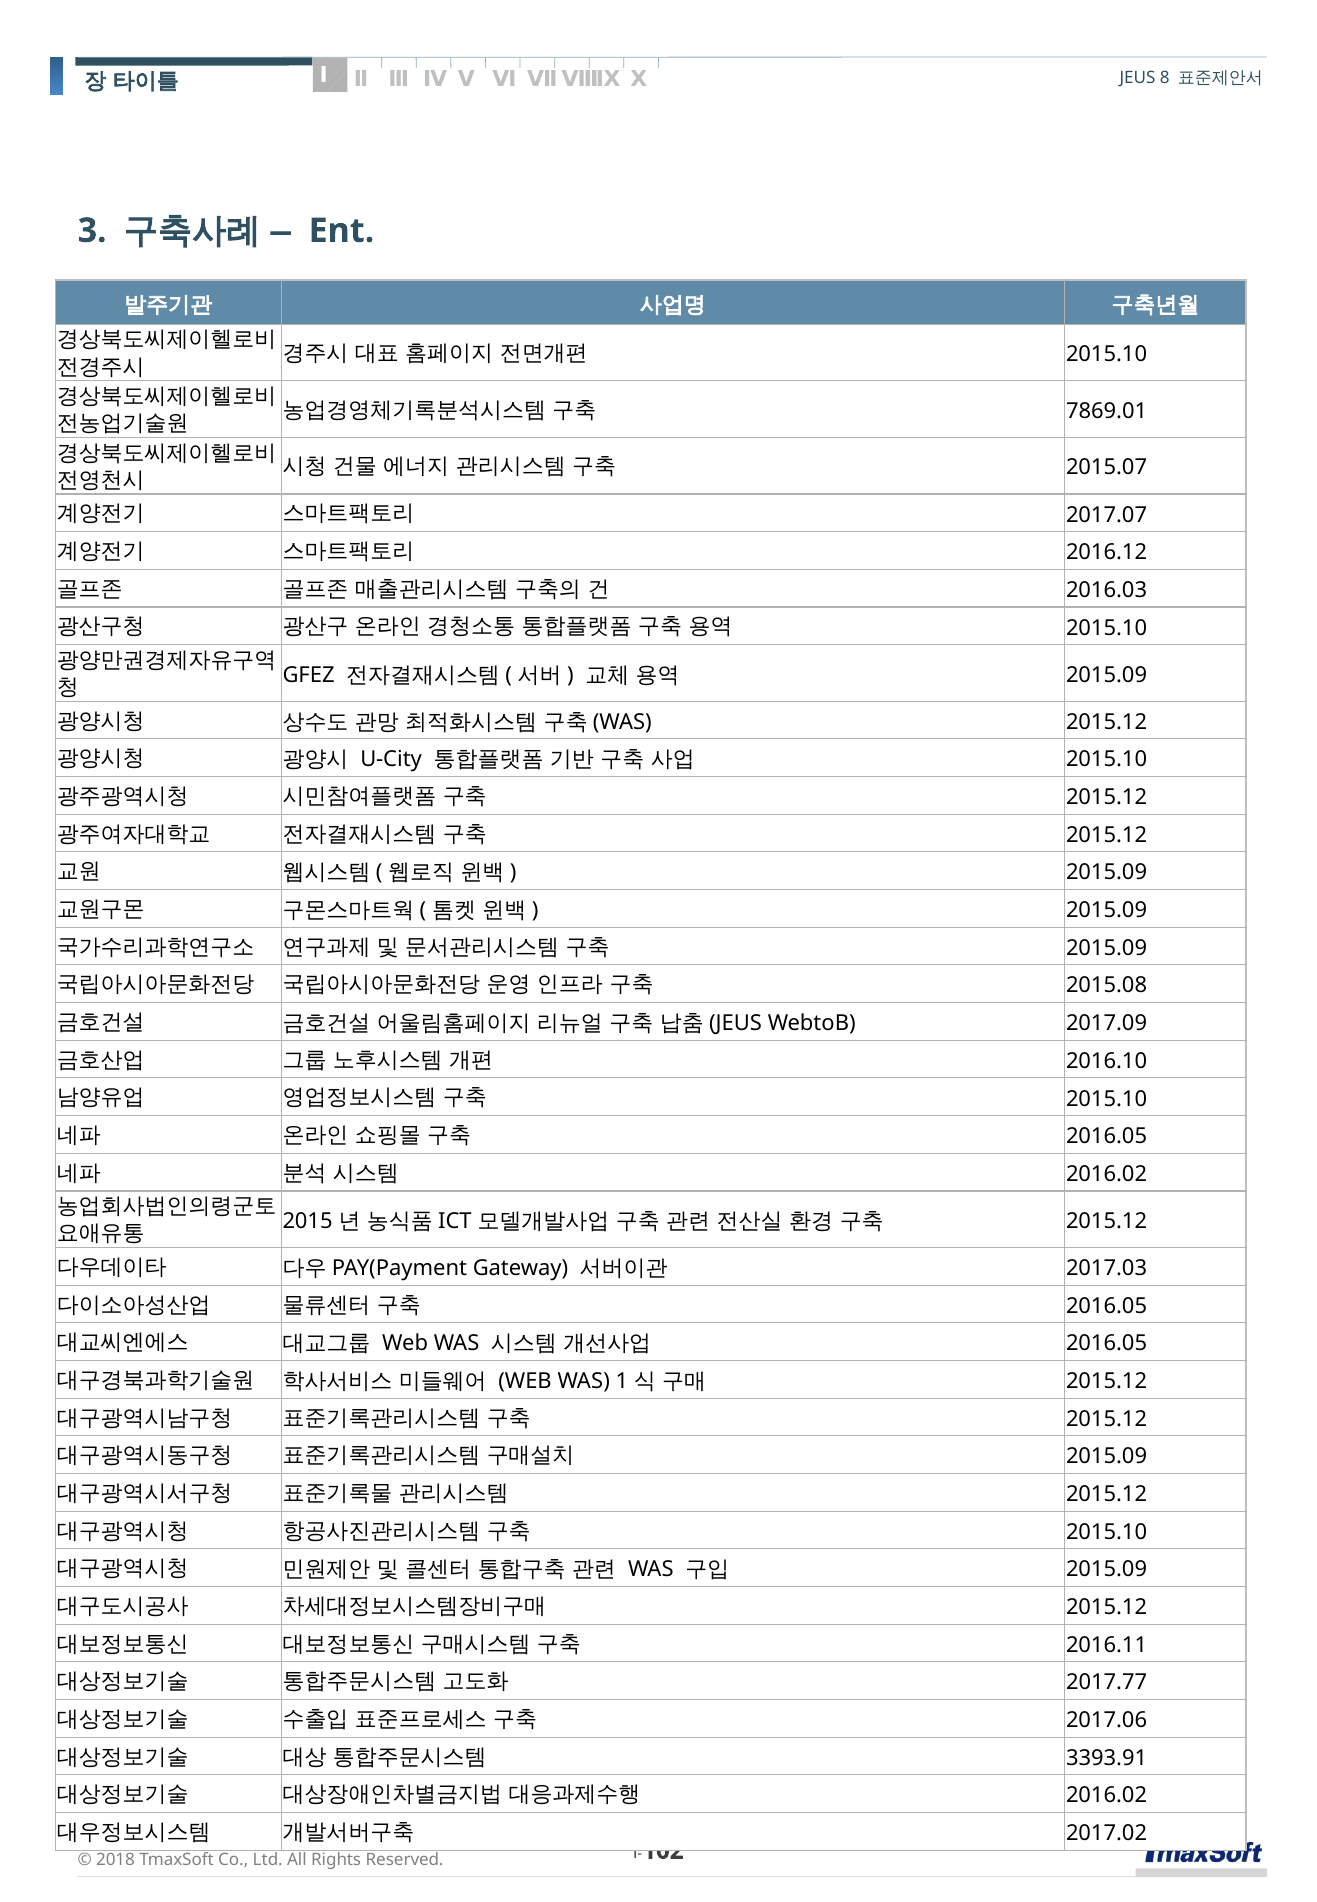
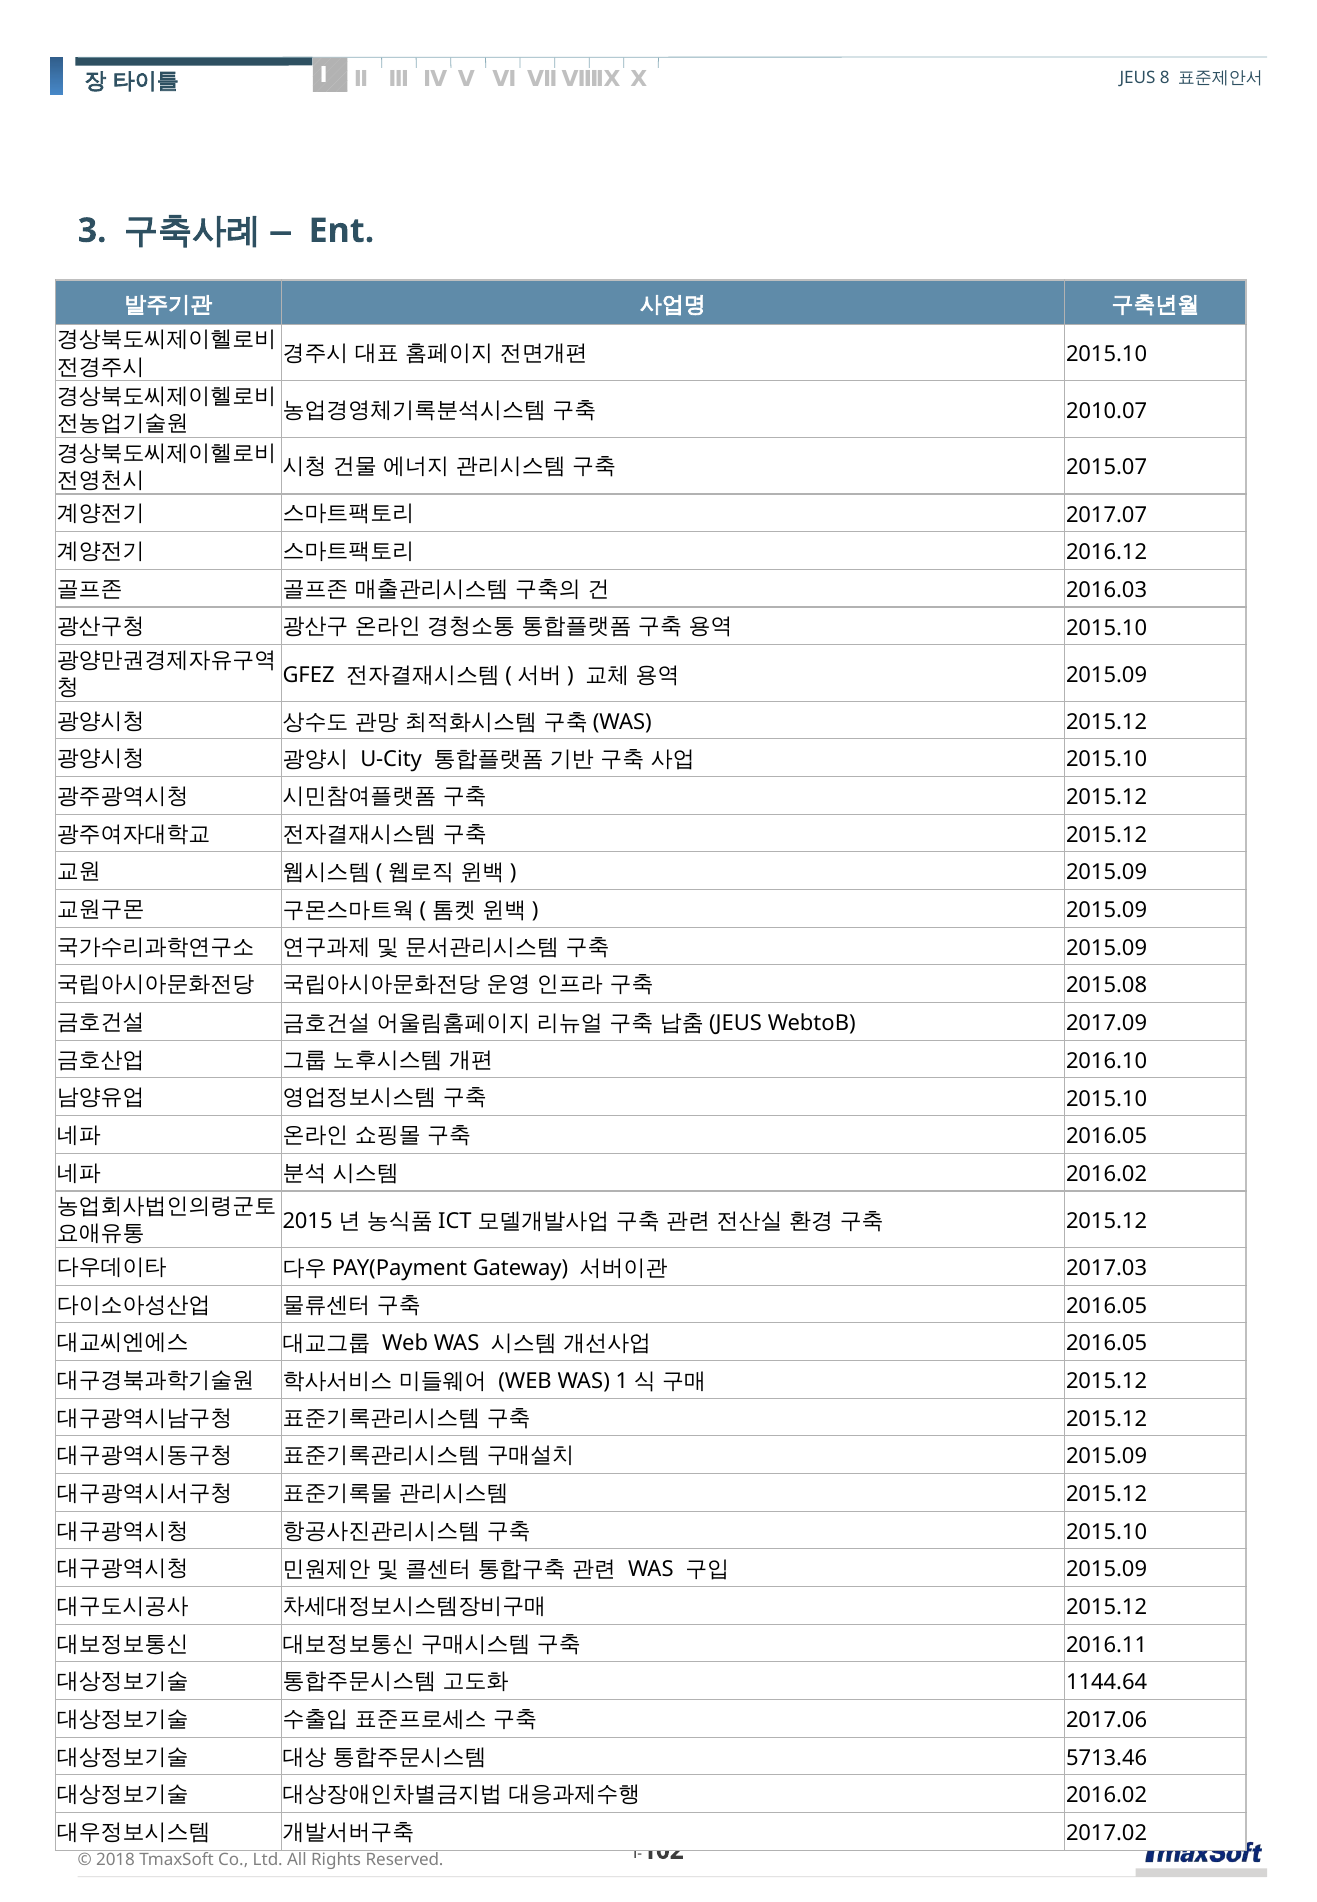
7869.01: 7869.01 -> 2010.07
2017.77: 2017.77 -> 1144.64
3393.91: 3393.91 -> 5713.46
